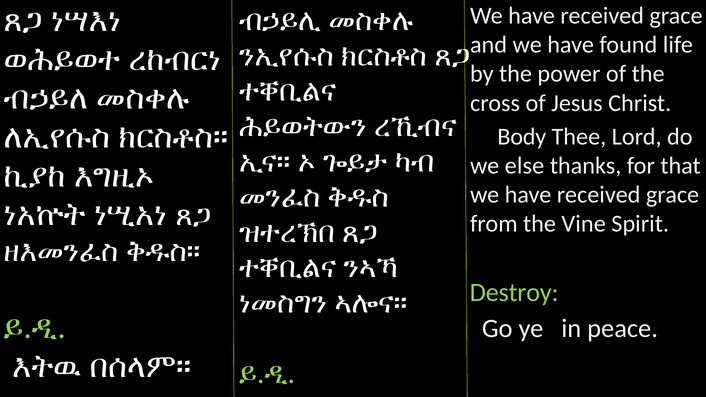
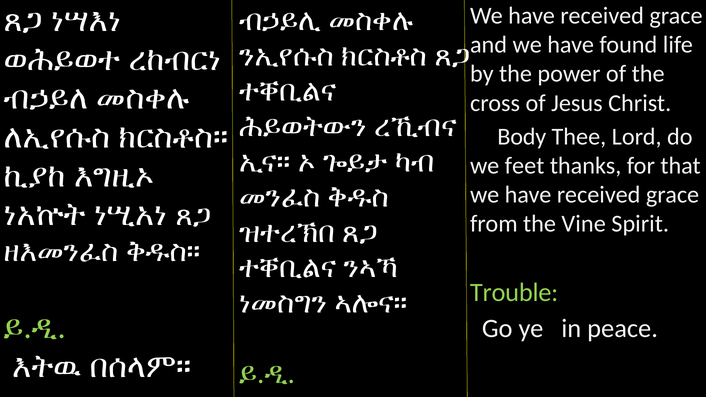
else: else -> feet
Destroy: Destroy -> Trouble
